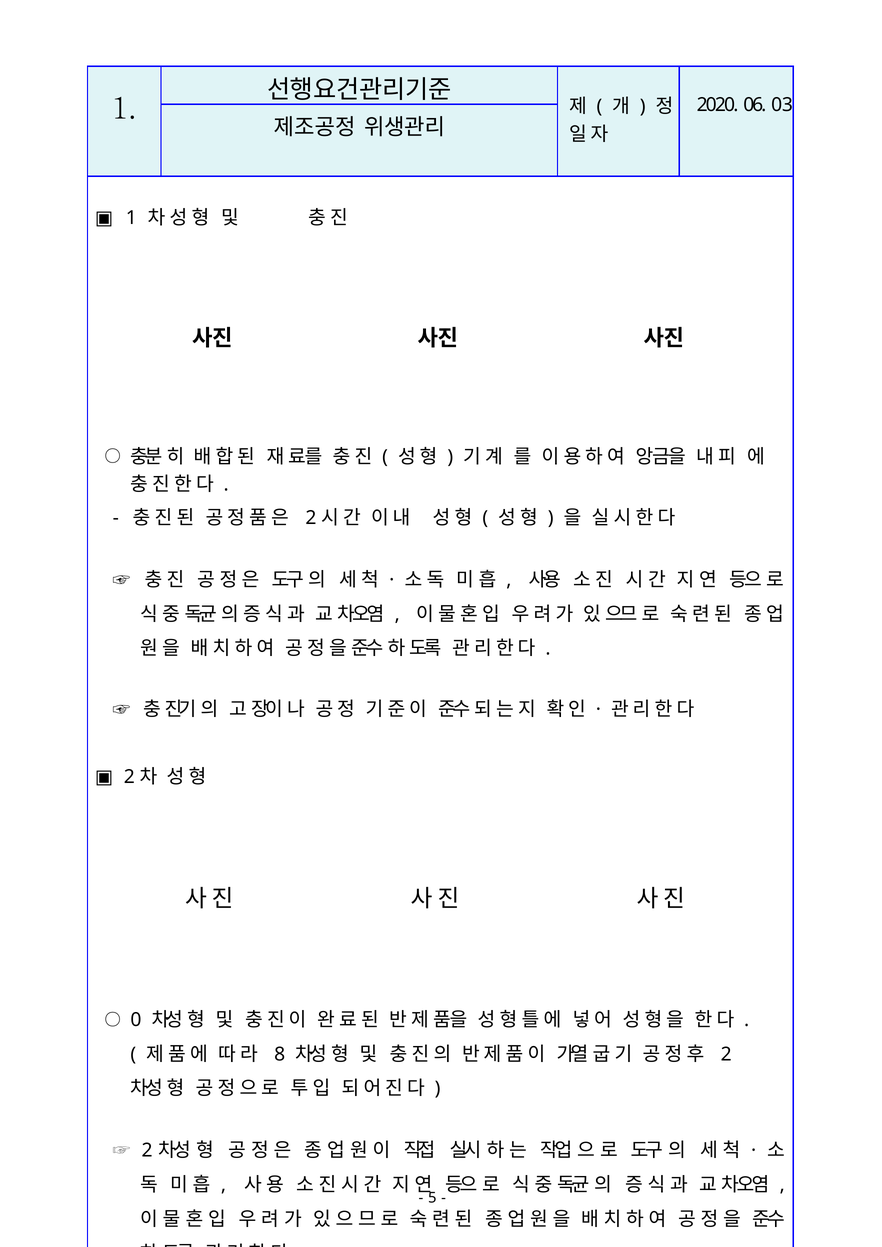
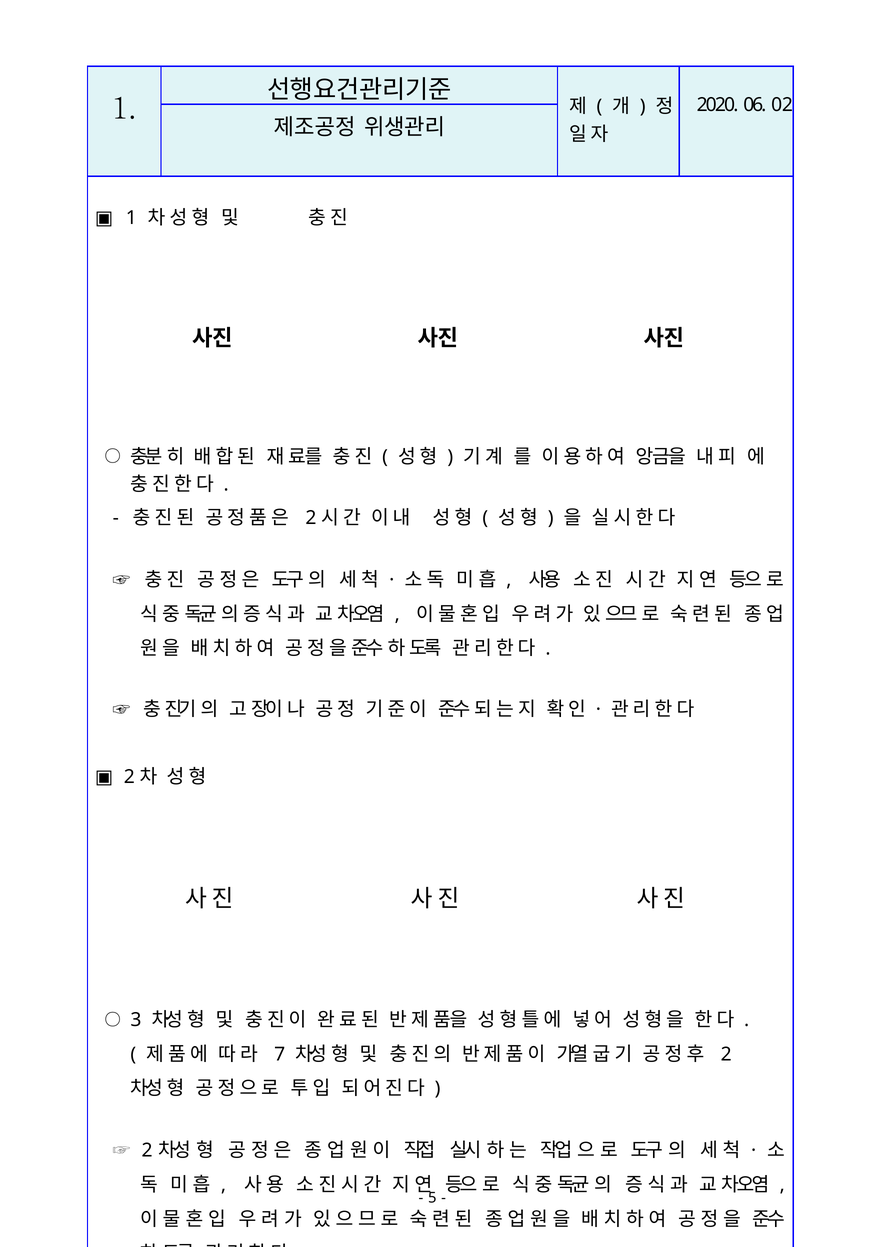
03: 03 -> 02
0: 0 -> 3
8: 8 -> 7
